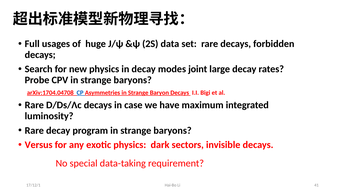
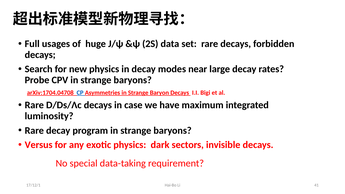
joint: joint -> near
